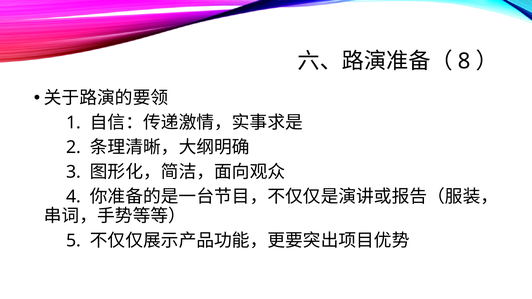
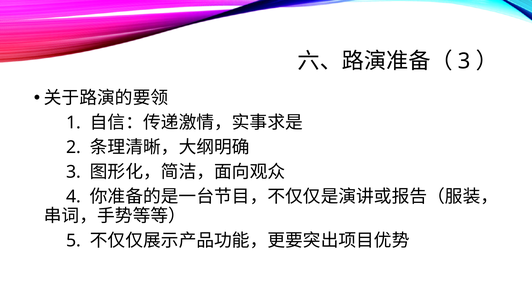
8 at (464, 61): 8 -> 3
